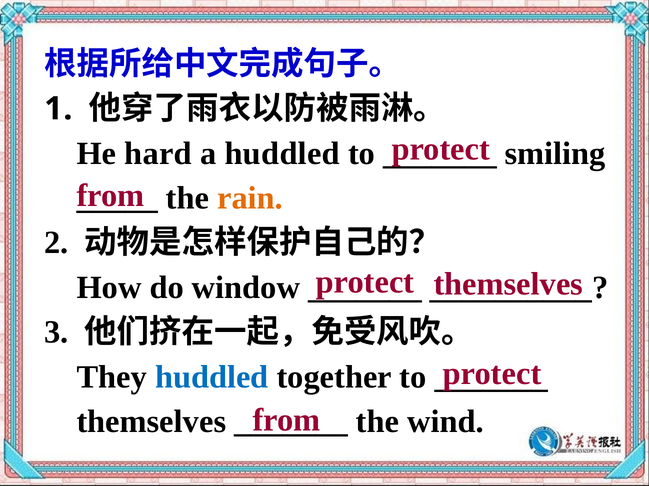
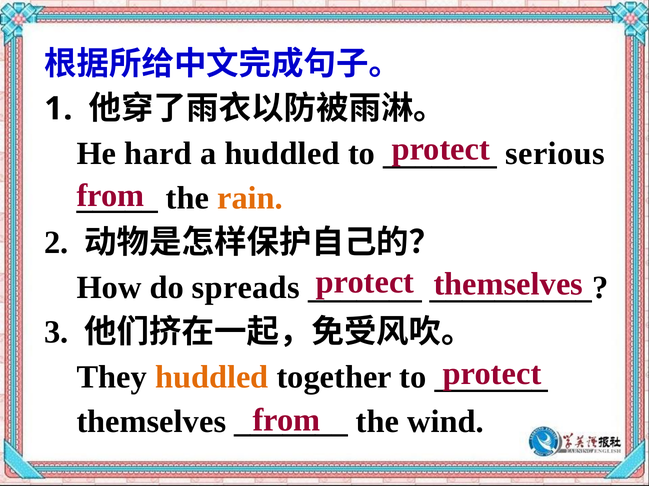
smiling: smiling -> serious
window: window -> spreads
huddled at (212, 377) colour: blue -> orange
